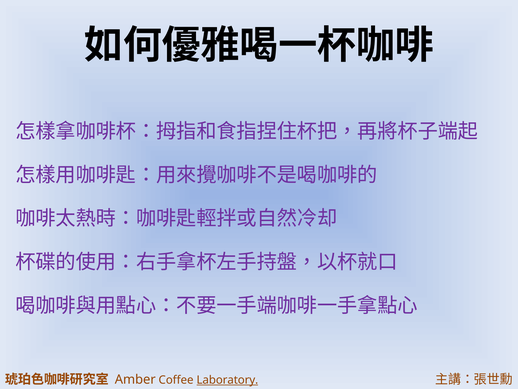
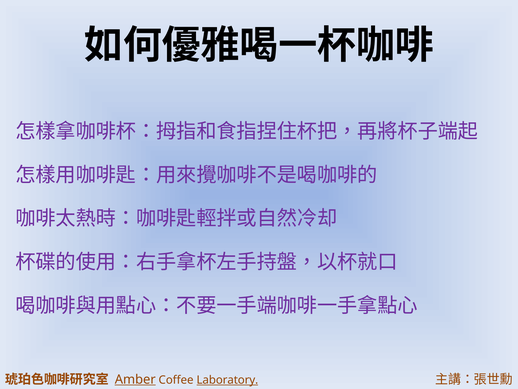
Amber underline: none -> present
